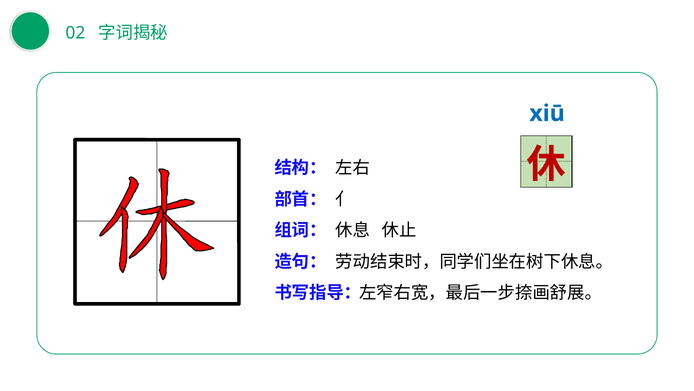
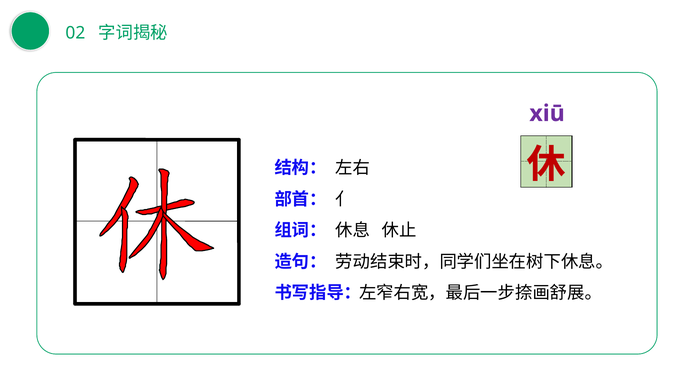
xiū colour: blue -> purple
